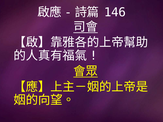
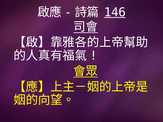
146 underline: none -> present
